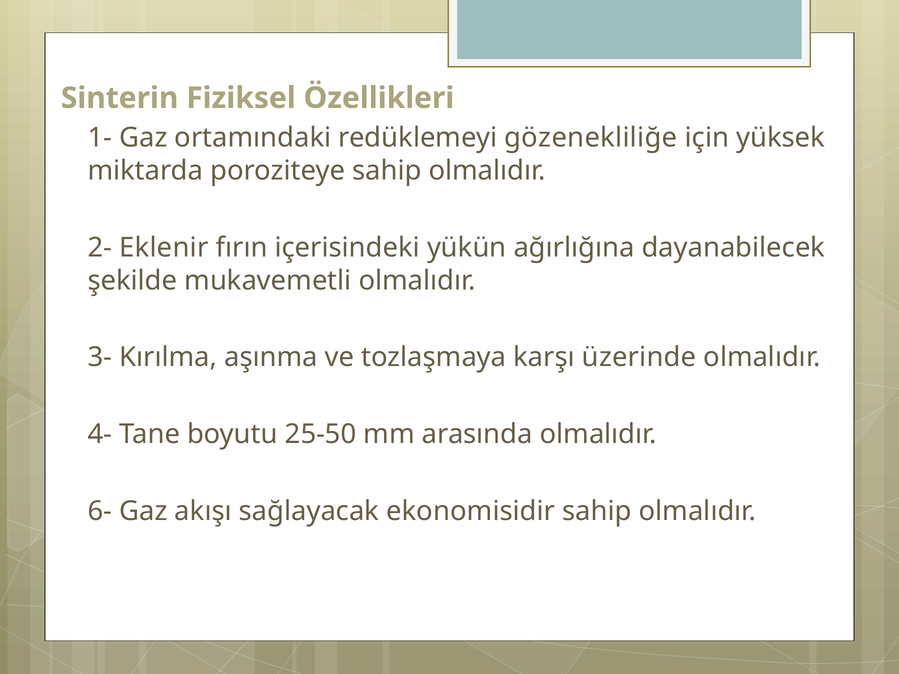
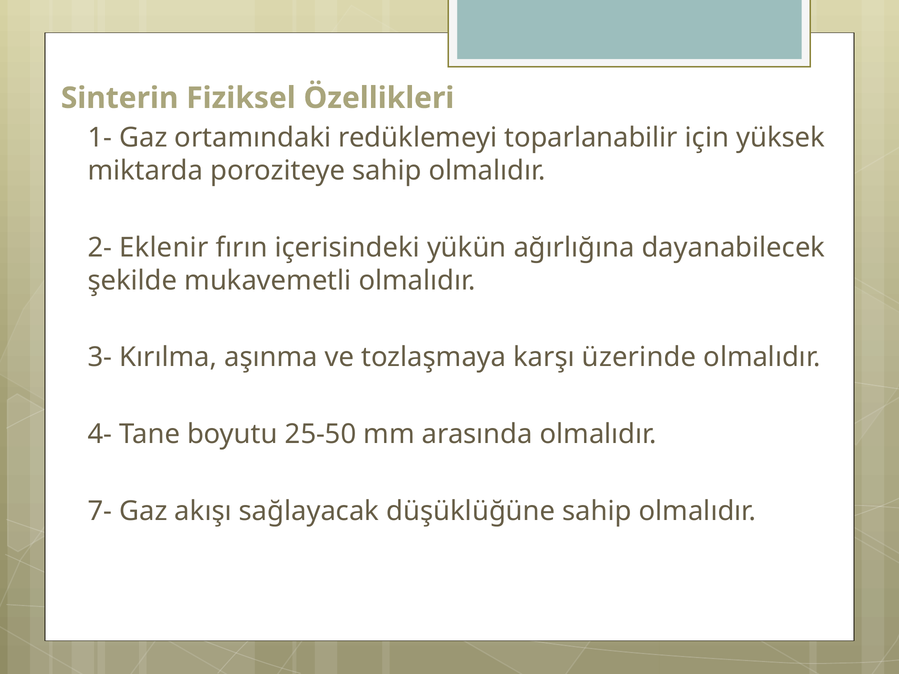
gözenekliliğe: gözenekliliğe -> toparlanabilir
6-: 6- -> 7-
ekonomisidir: ekonomisidir -> düşüklüğüne
